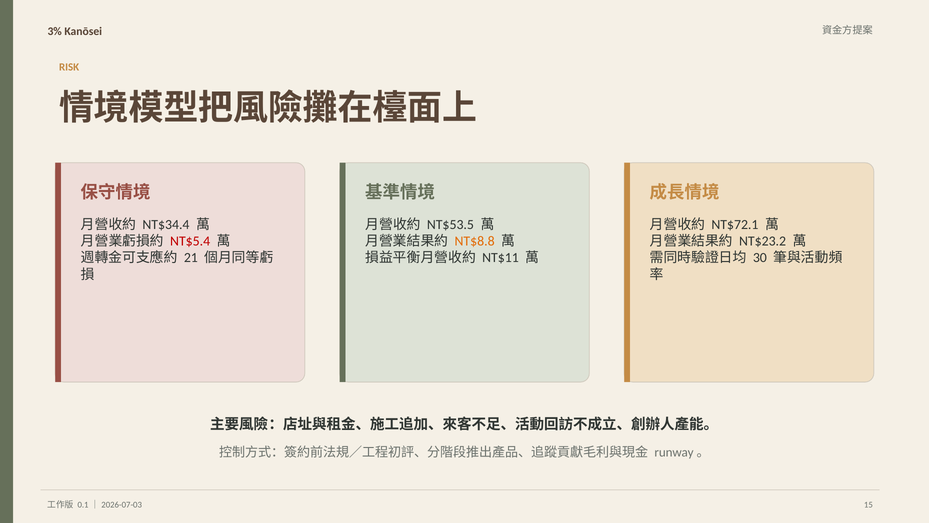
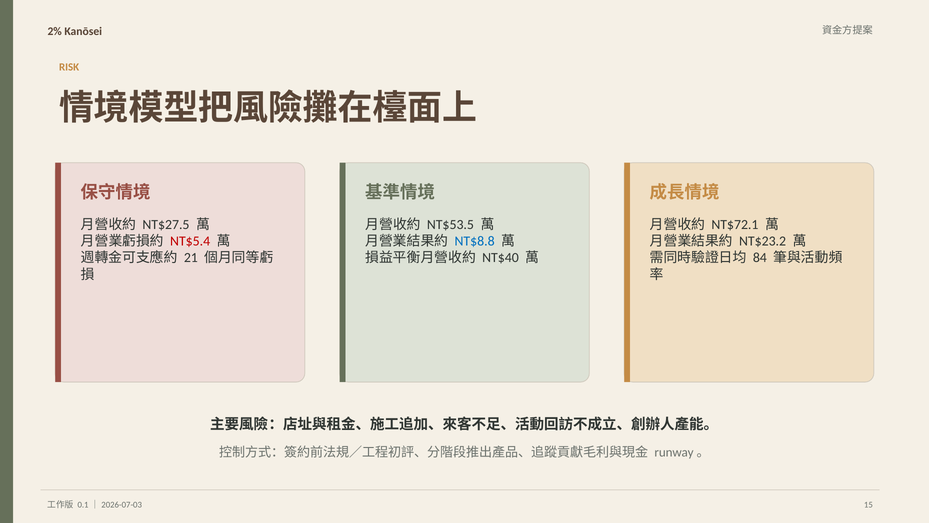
3%: 3% -> 2%
NT$34.4: NT$34.4 -> NT$27.5
NT$8.8 colour: orange -> blue
NT$11: NT$11 -> NT$40
30: 30 -> 84
